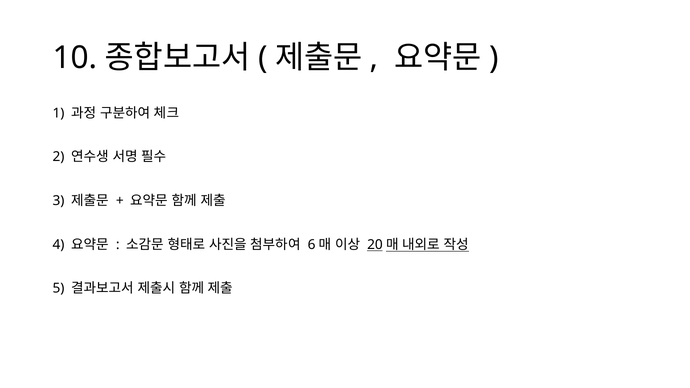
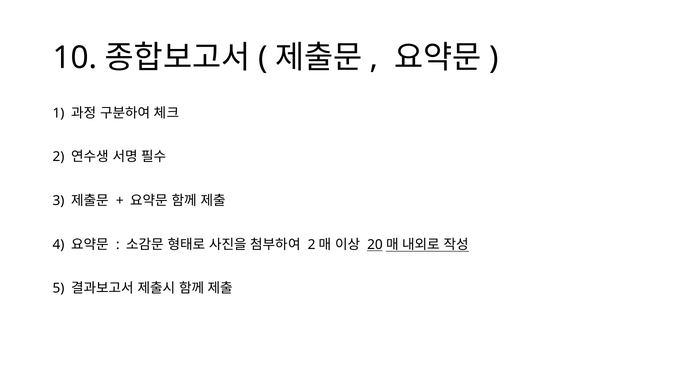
6 at (312, 245): 6 -> 2
